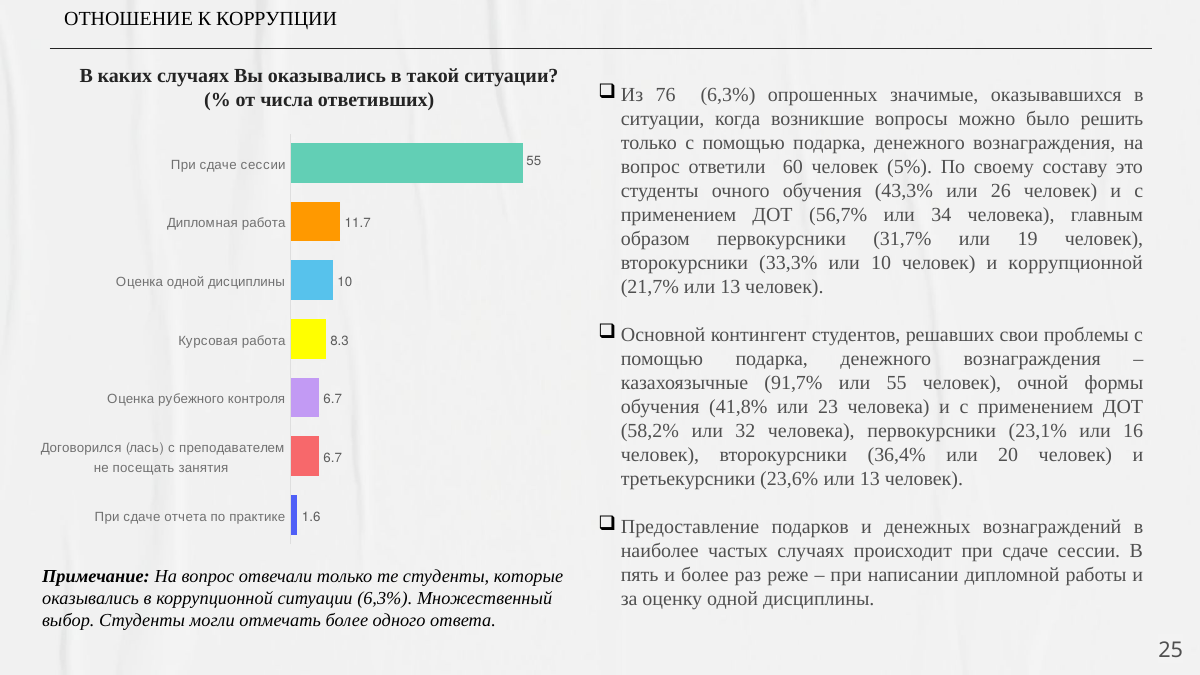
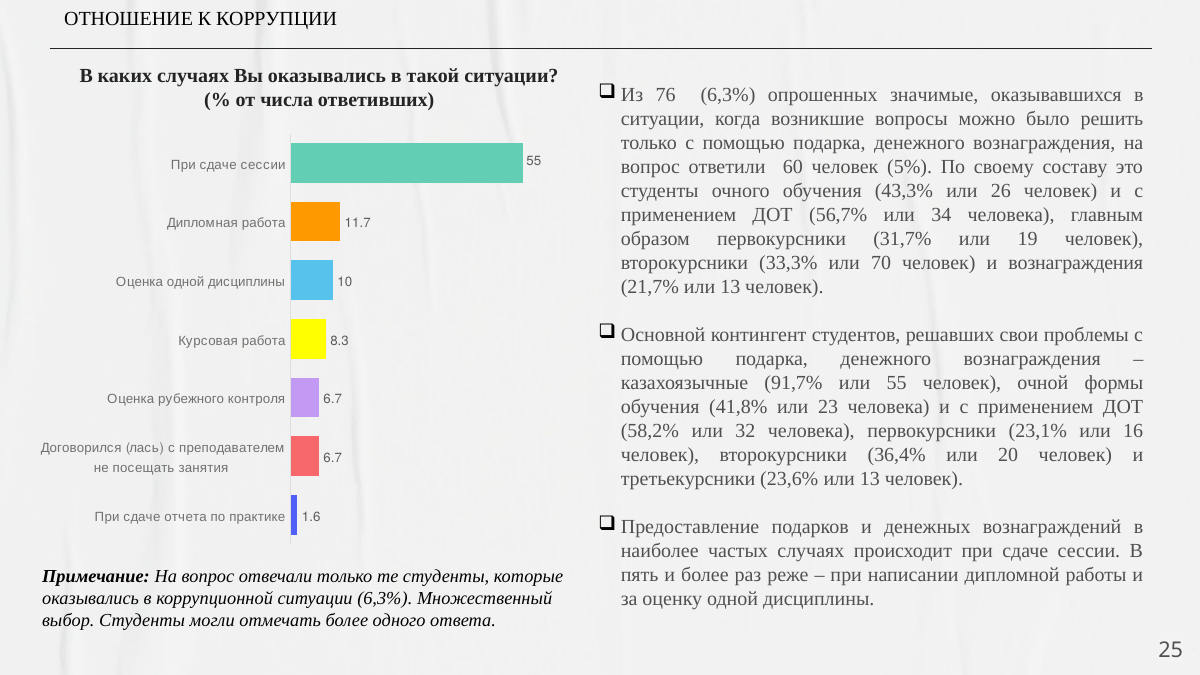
или 10: 10 -> 70
и коррупционной: коррупционной -> вознаграждения
